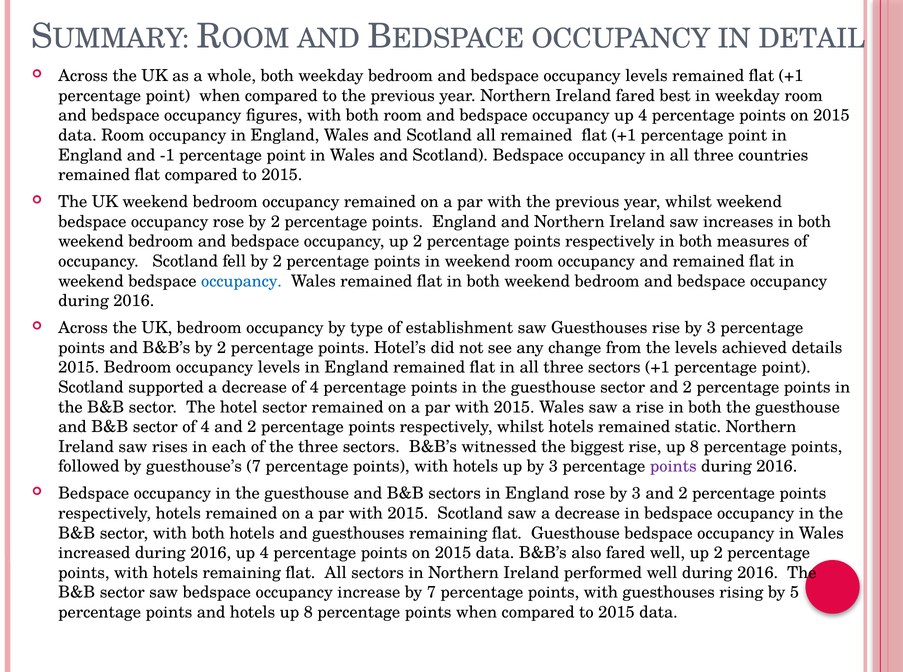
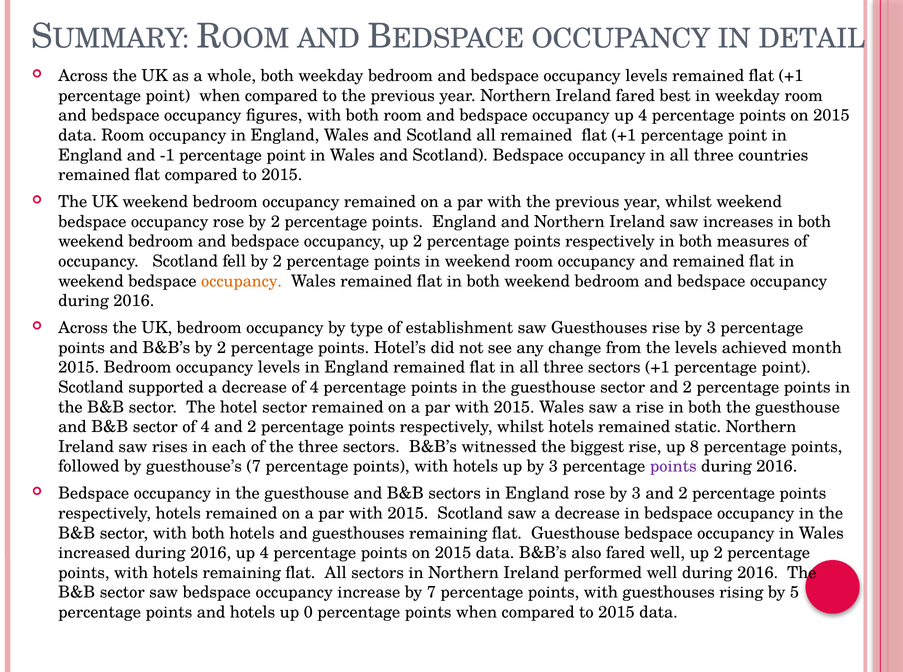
occupancy at (242, 281) colour: blue -> orange
details: details -> month
hotels up 8: 8 -> 0
